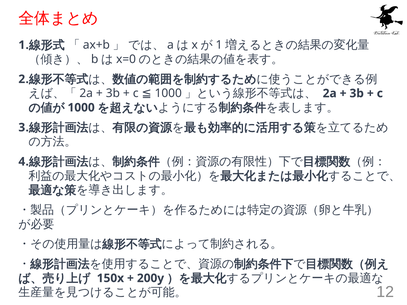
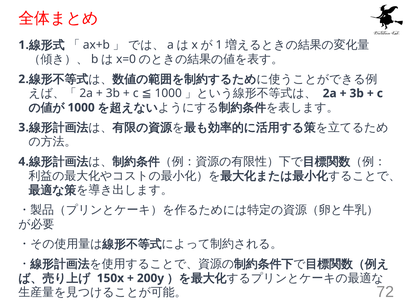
12: 12 -> 72
